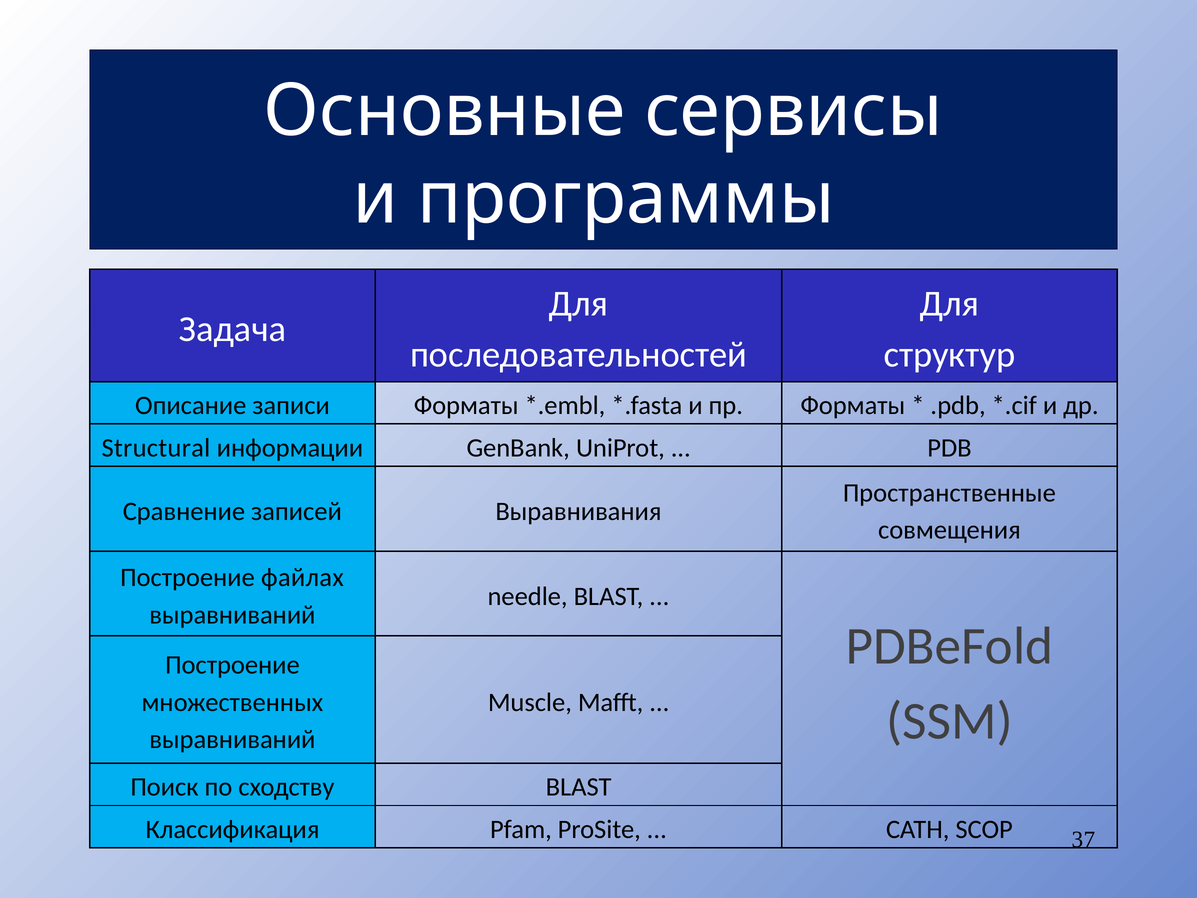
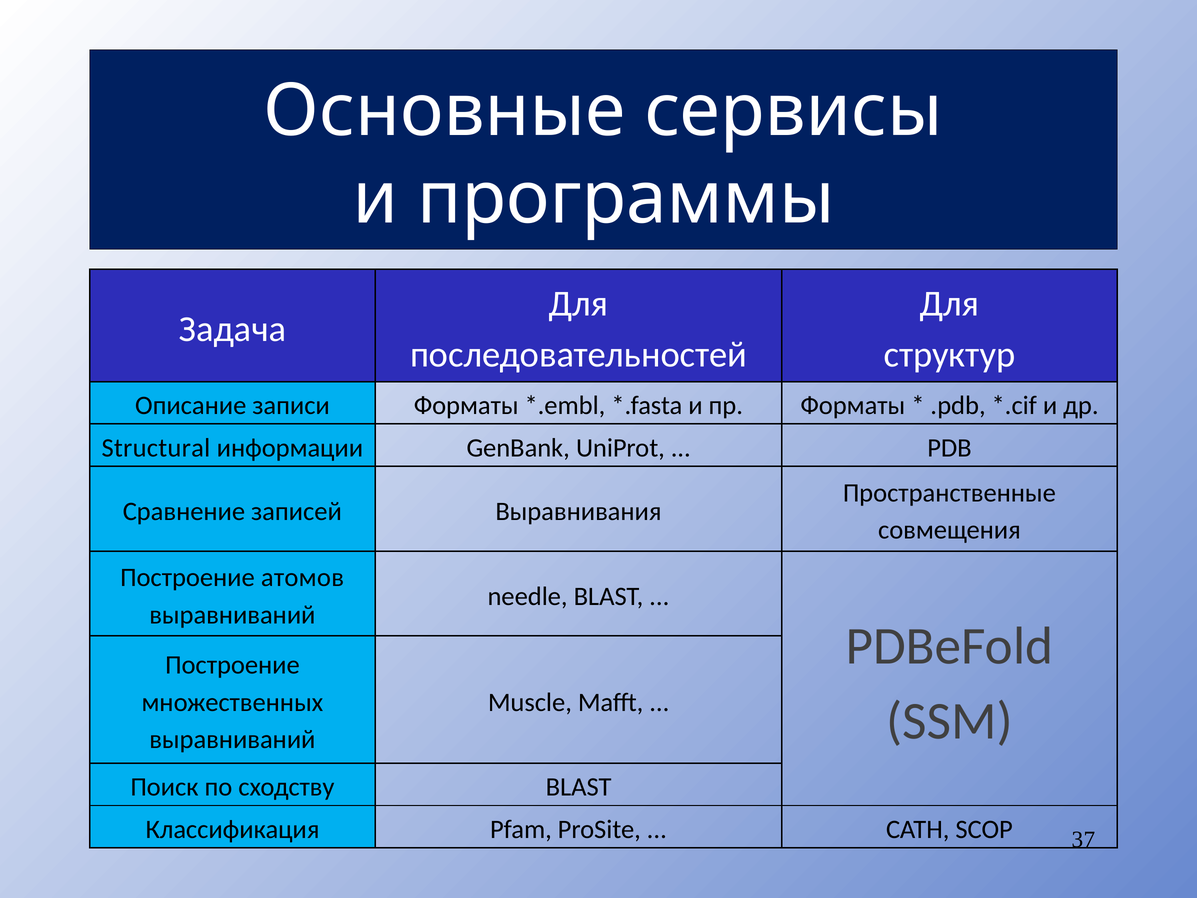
файлах: файлах -> атомов
